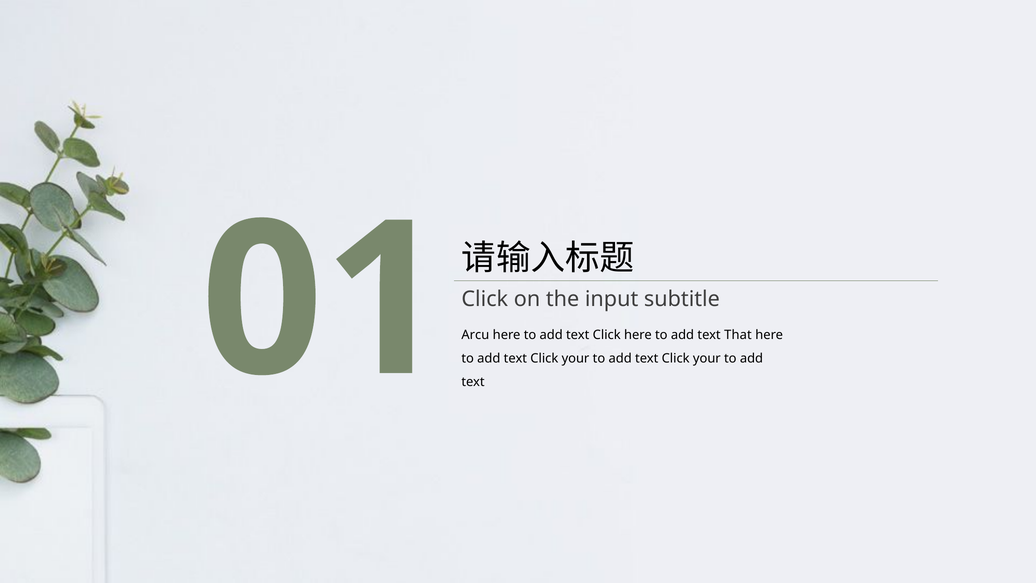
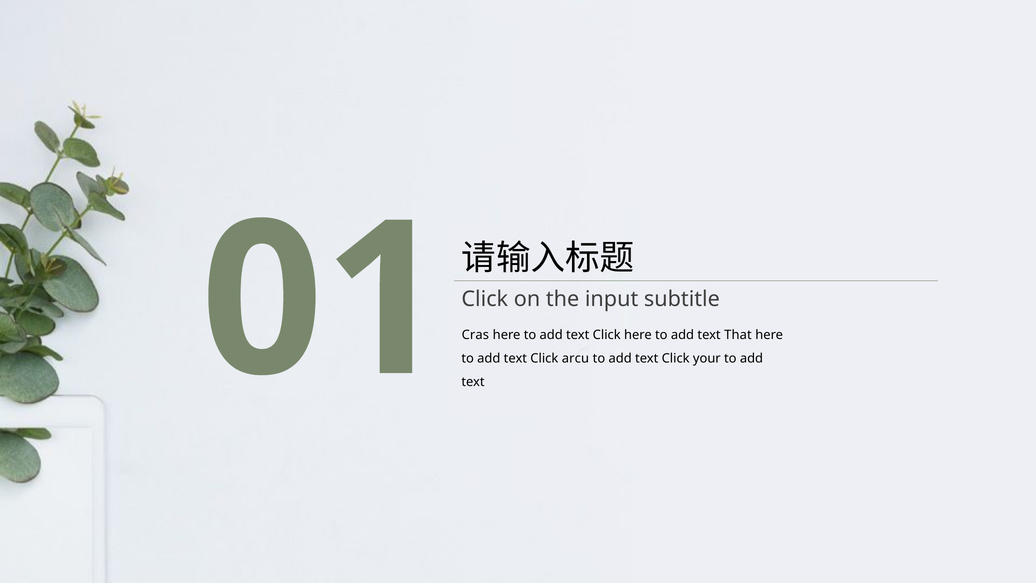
Arcu: Arcu -> Cras
your at (576, 358): your -> arcu
